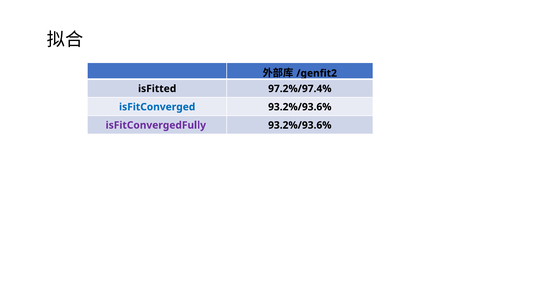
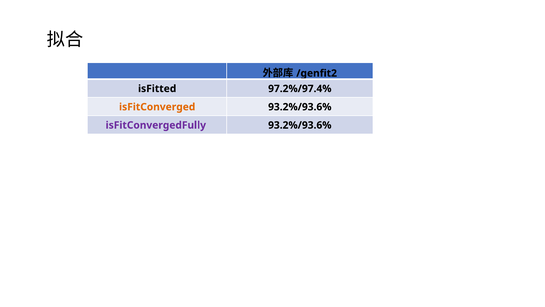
isFitConverged colour: blue -> orange
